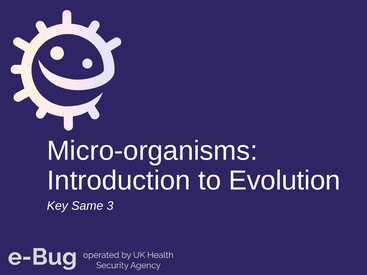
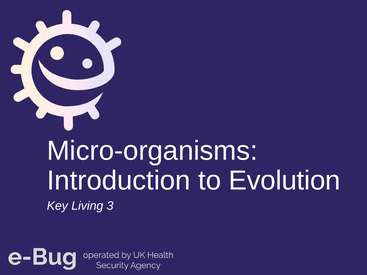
Same: Same -> Living
